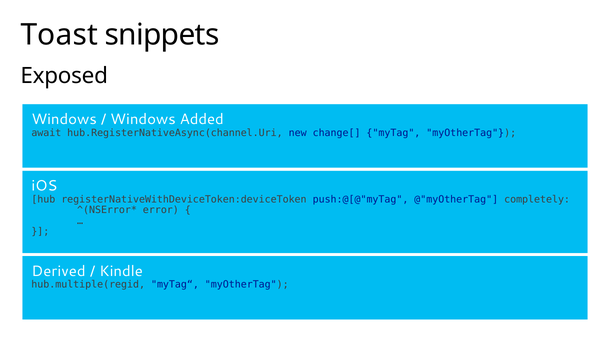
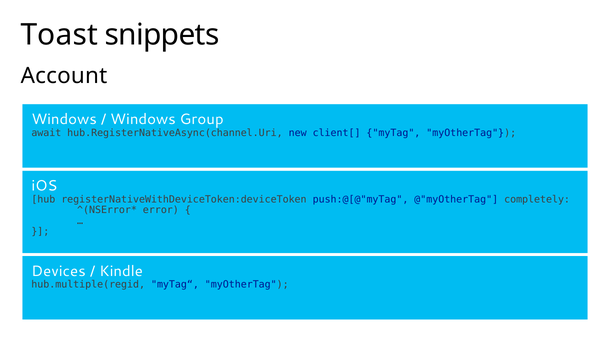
Exposed: Exposed -> Account
Added: Added -> Group
change[: change[ -> client[
Derived: Derived -> Devices
